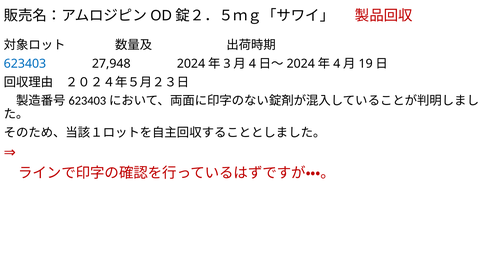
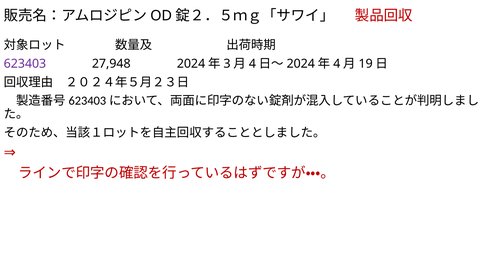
623403 colour: blue -> purple
